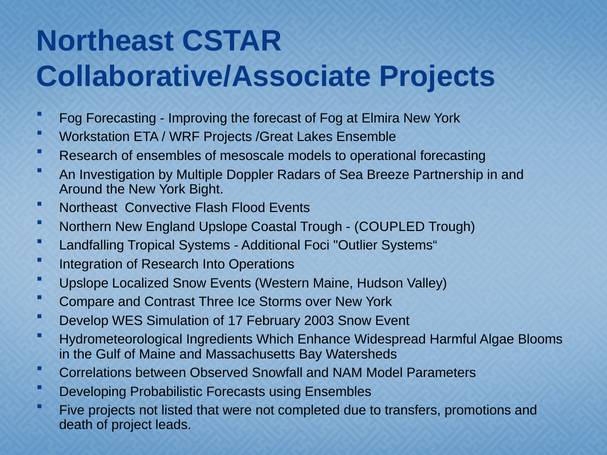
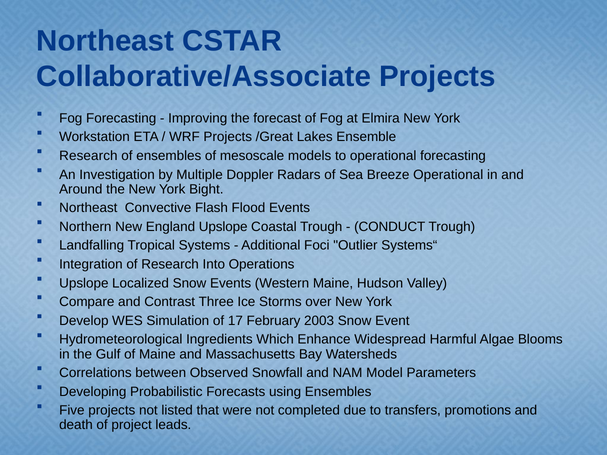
Breeze Partnership: Partnership -> Operational
COUPLED: COUPLED -> CONDUCT
